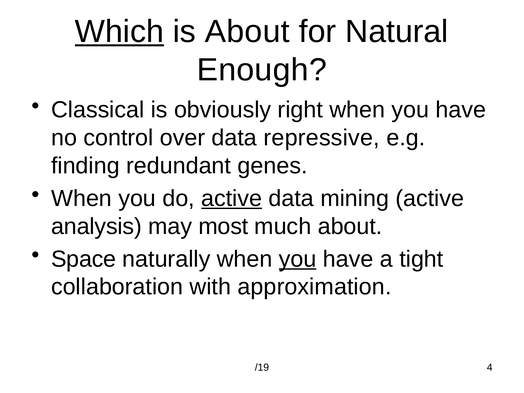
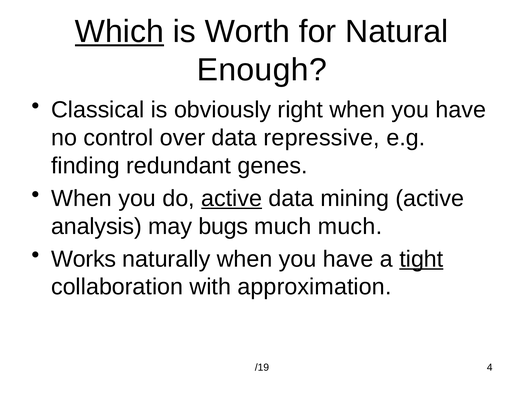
is About: About -> Worth
most: most -> bugs
much about: about -> much
Space: Space -> Works
you at (298, 259) underline: present -> none
tight underline: none -> present
